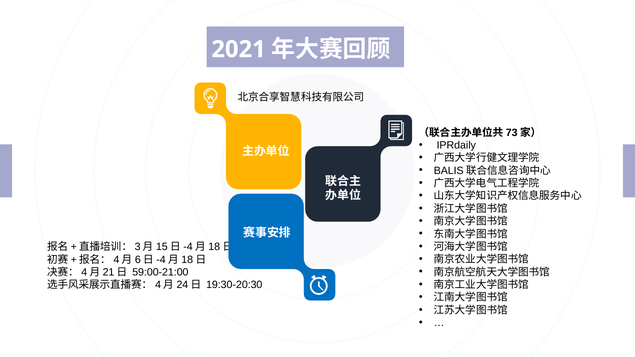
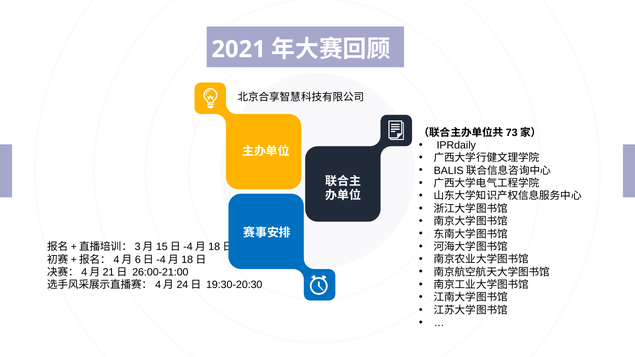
59:00-21:00: 59:00-21:00 -> 26:00-21:00
